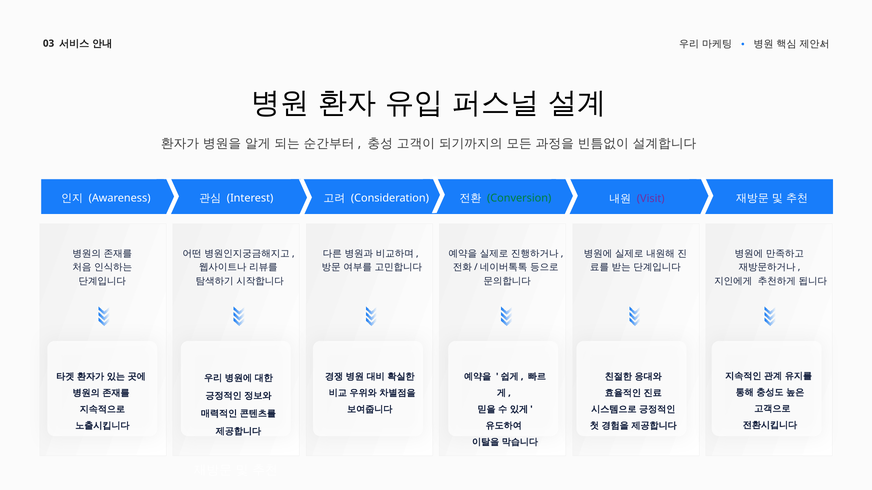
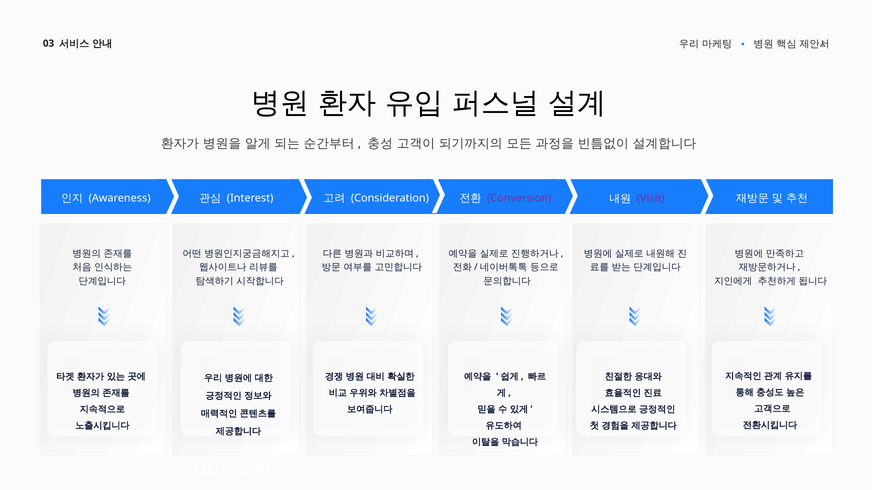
Conversion colour: green -> purple
